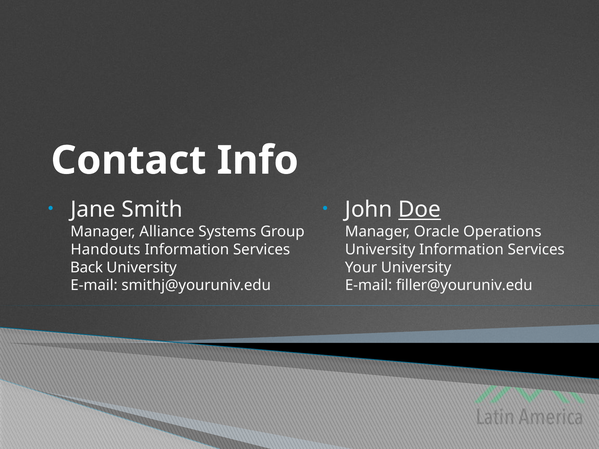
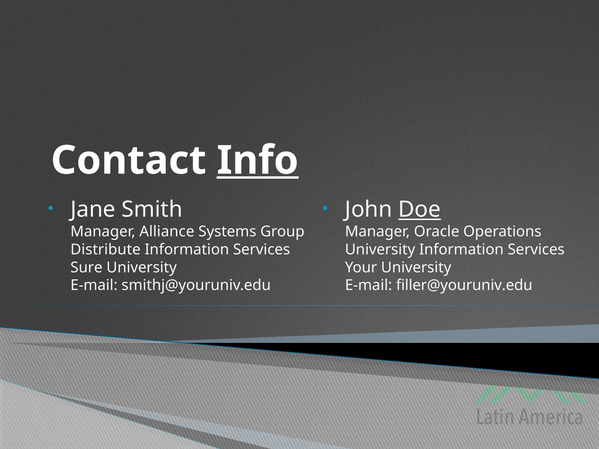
Info underline: none -> present
Handouts: Handouts -> Distribute
Back: Back -> Sure
